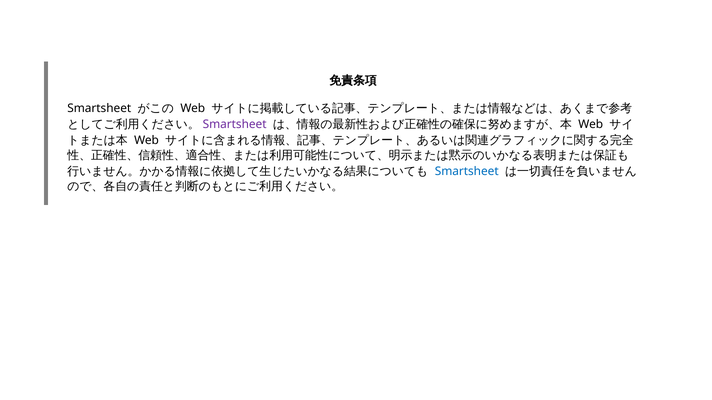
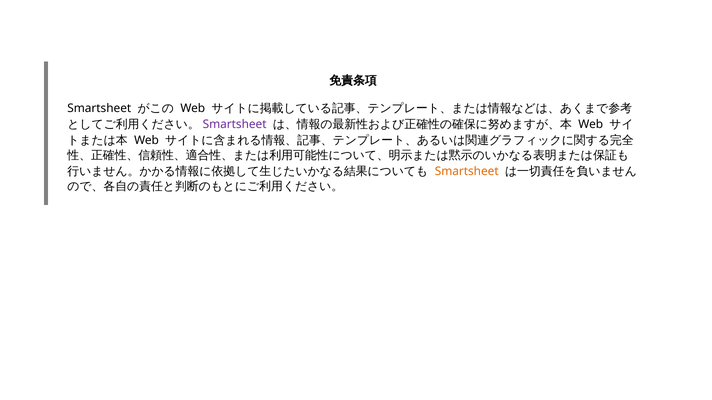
Smartsheet at (467, 172) colour: blue -> orange
